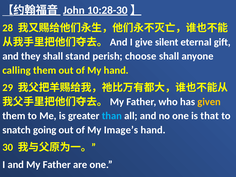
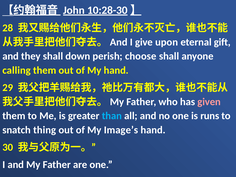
silent: silent -> upon
stand: stand -> down
given colour: yellow -> pink
that: that -> runs
going: going -> thing
